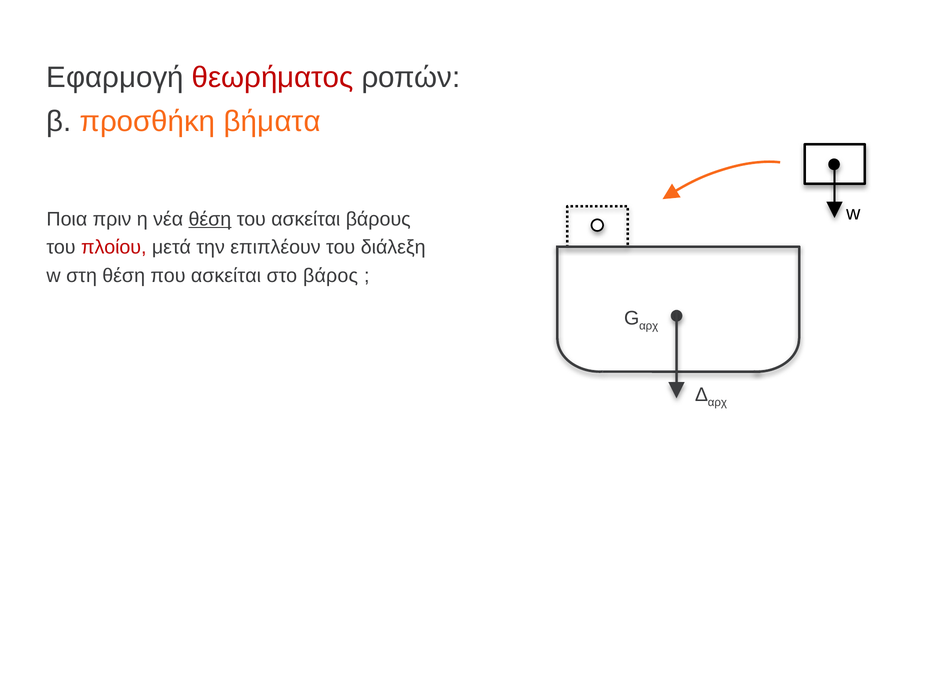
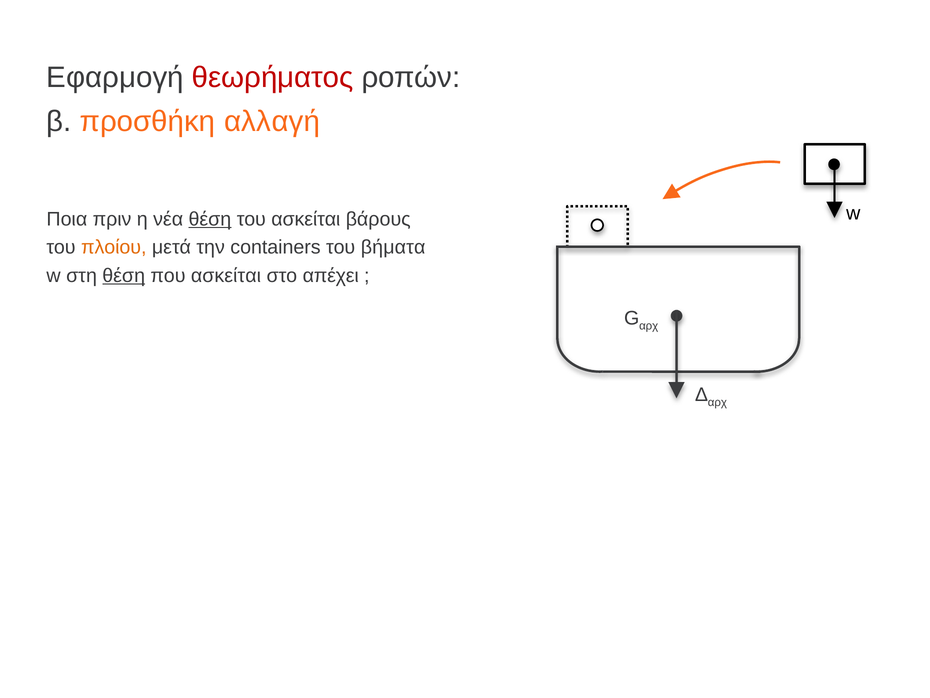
βήματα: βήματα -> αλλαγή
πλοίου colour: red -> orange
επιπλέουν: επιπλέουν -> containers
διάλεξη: διάλεξη -> βήματα
θέση at (124, 275) underline: none -> present
βάρος: βάρος -> απέχει
